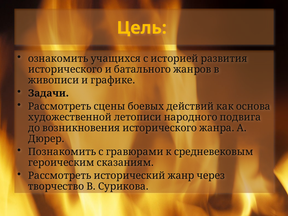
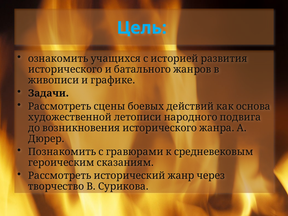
Цель colour: yellow -> light blue
